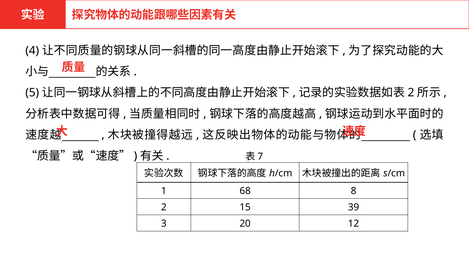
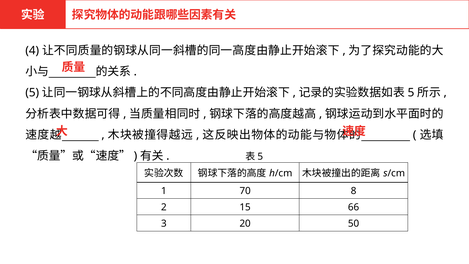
2 at (411, 93): 2 -> 5
7 at (260, 157): 7 -> 5
68: 68 -> 70
39: 39 -> 66
12: 12 -> 50
